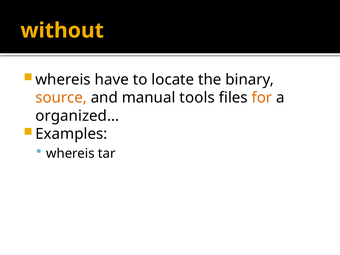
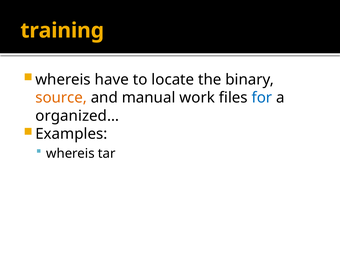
without: without -> training
tools: tools -> work
for colour: orange -> blue
